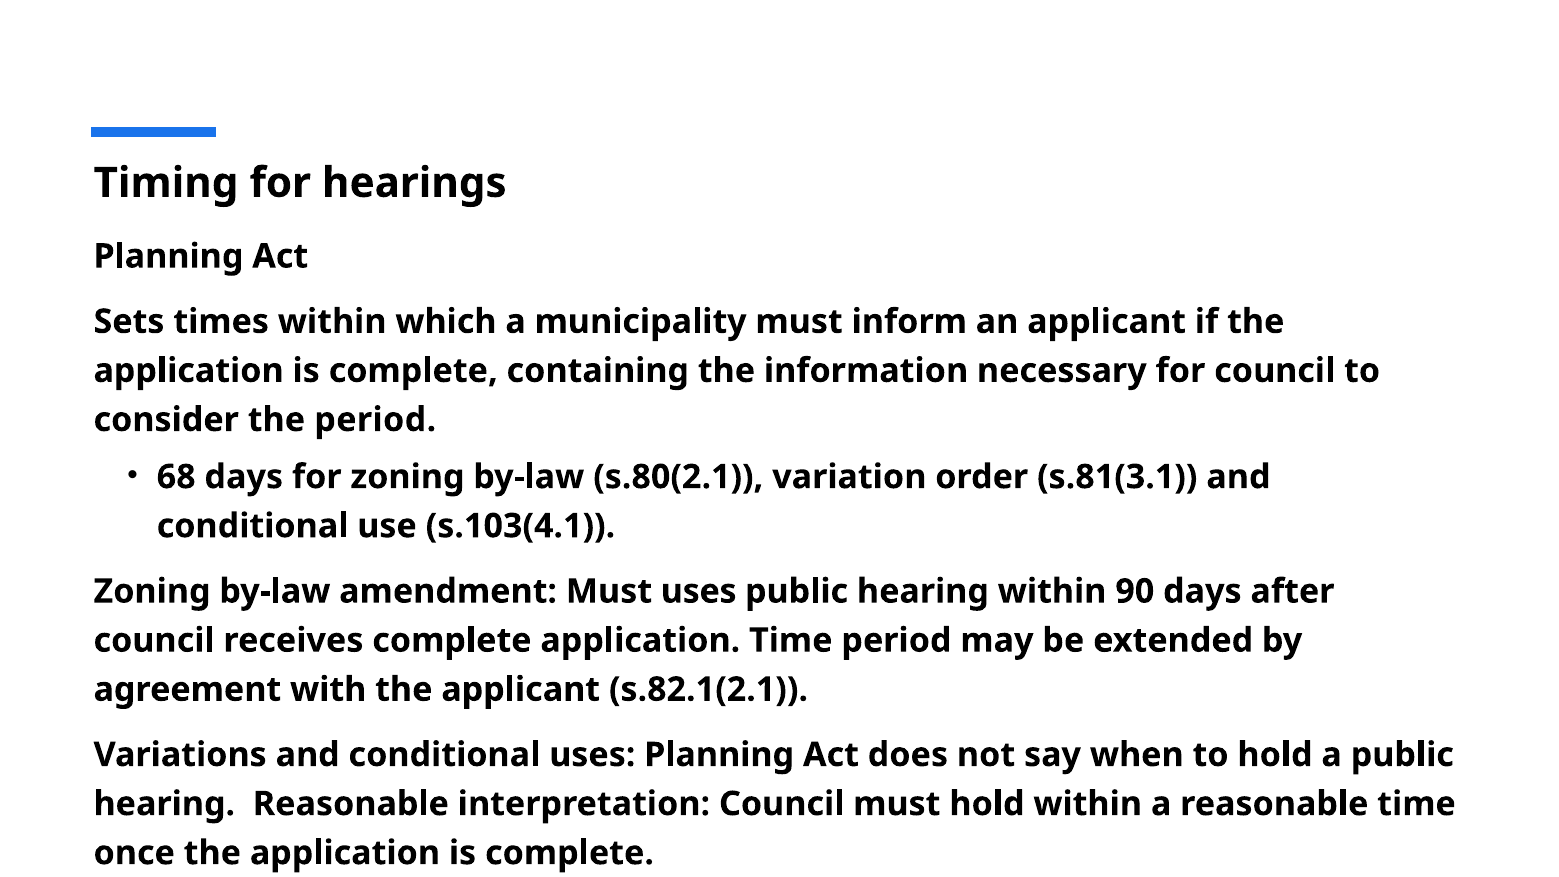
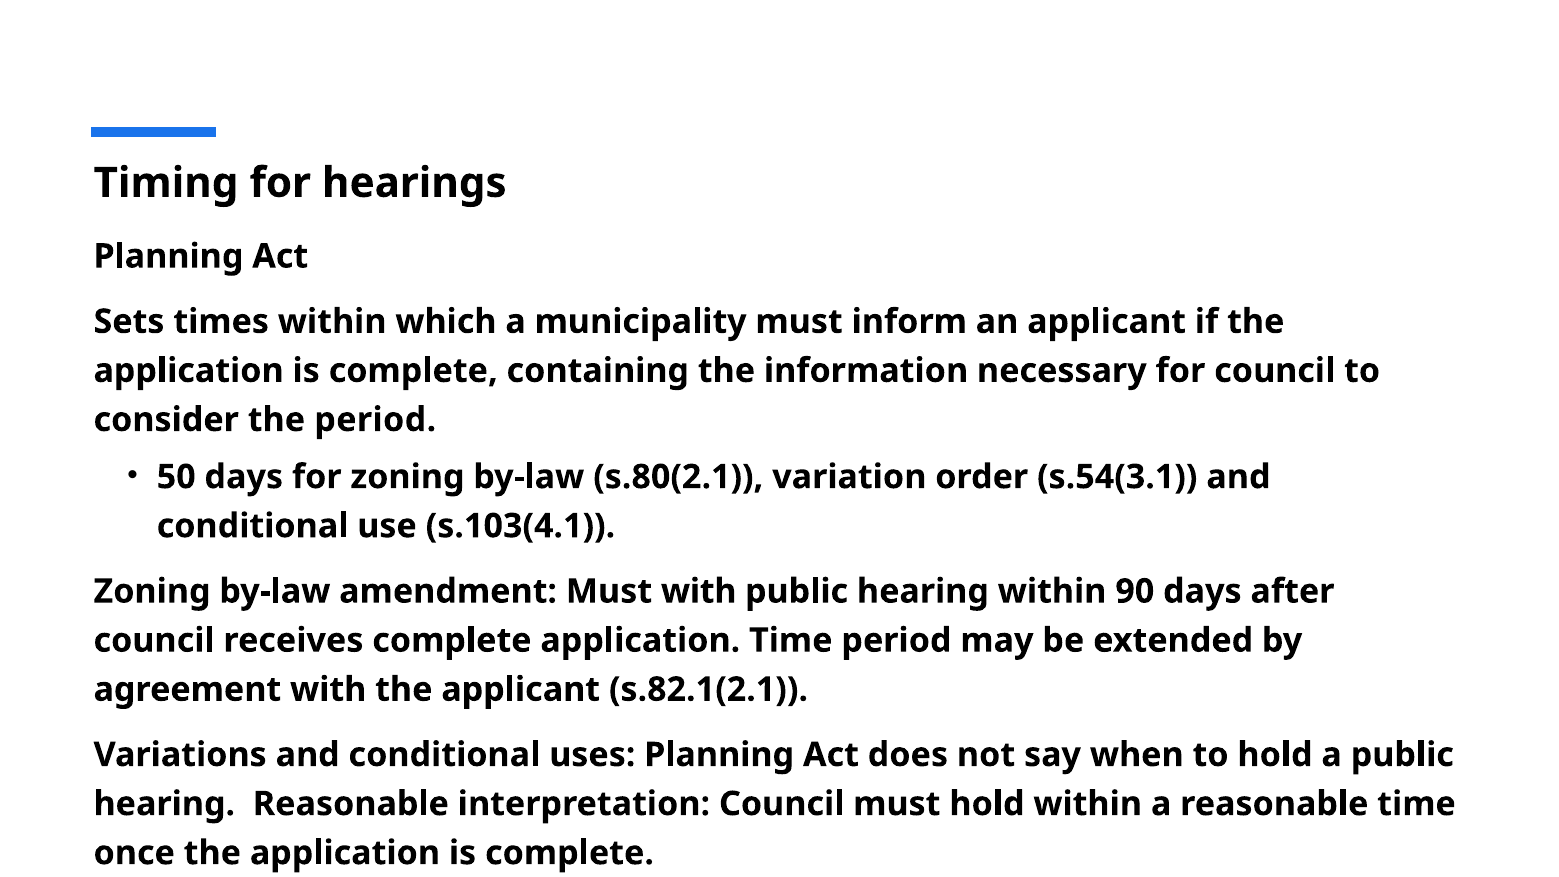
68: 68 -> 50
s.81(3.1: s.81(3.1 -> s.54(3.1
Must uses: uses -> with
